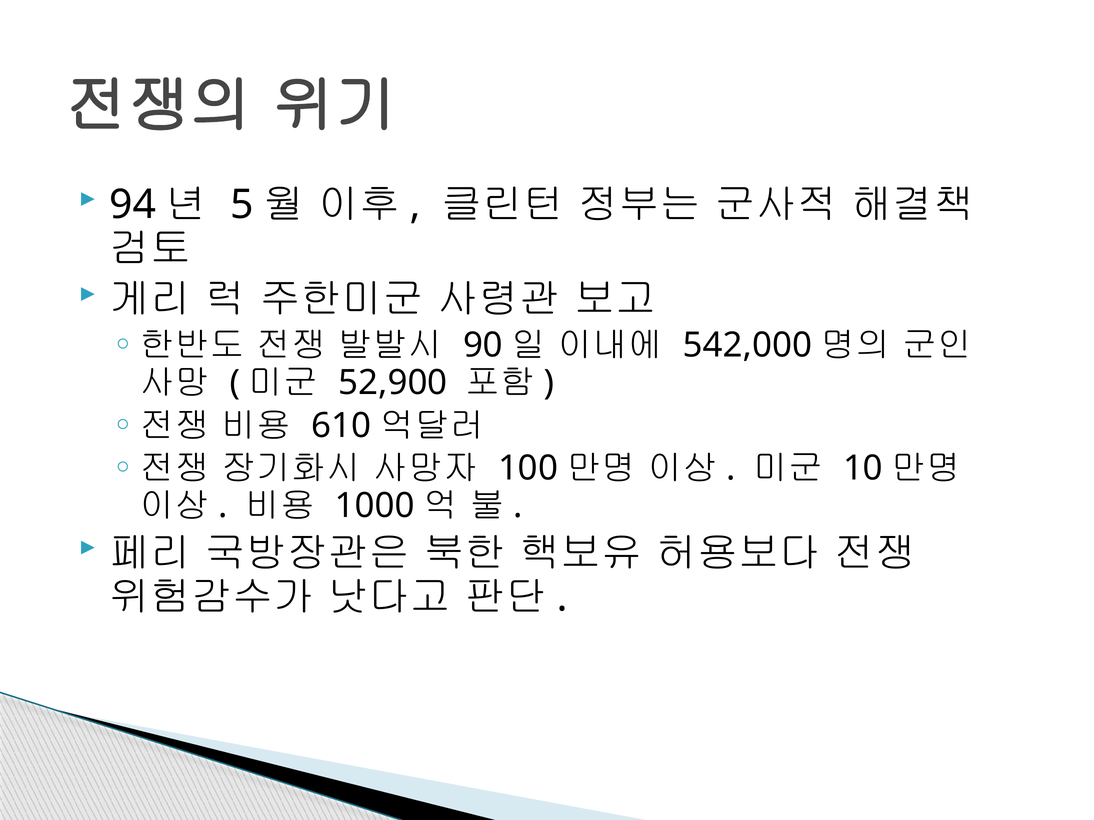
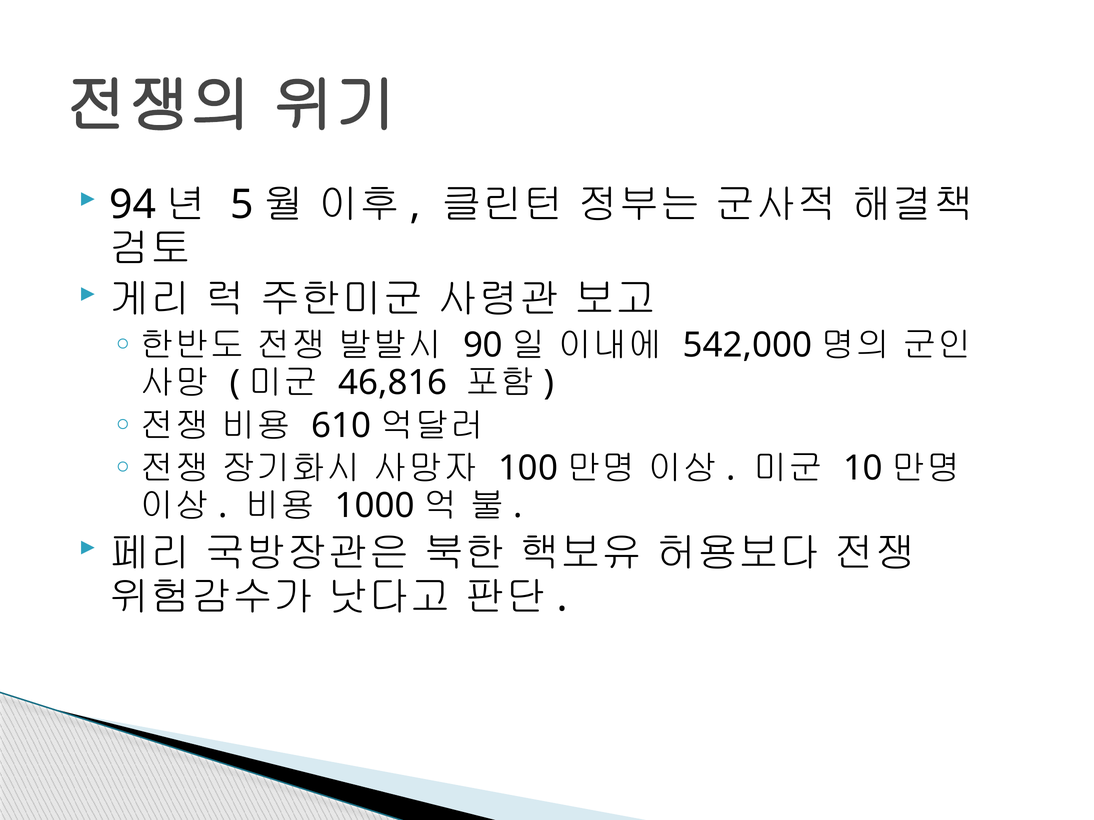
52,900: 52,900 -> 46,816
